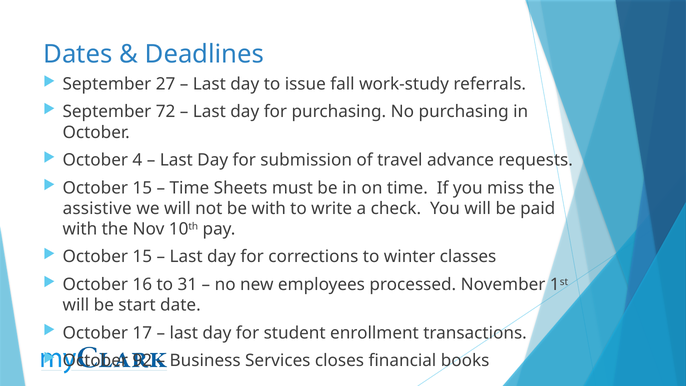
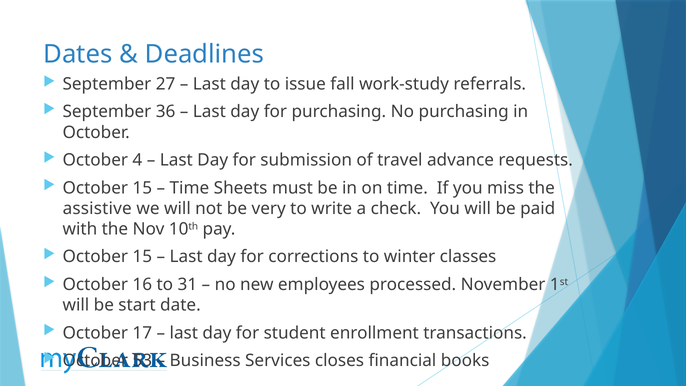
72: 72 -> 36
be with: with -> very
92: 92 -> 53
